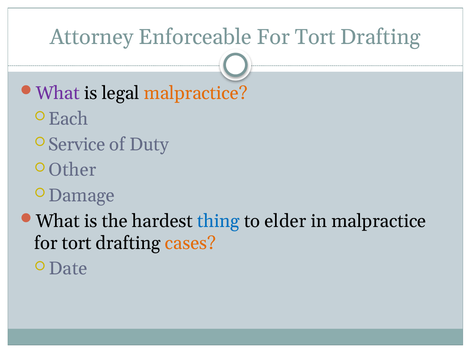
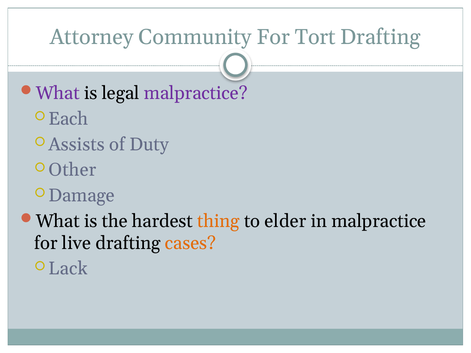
Enforceable: Enforceable -> Community
malpractice at (196, 93) colour: orange -> purple
Service: Service -> Assists
thing colour: blue -> orange
tort at (77, 243): tort -> live
Date: Date -> Lack
